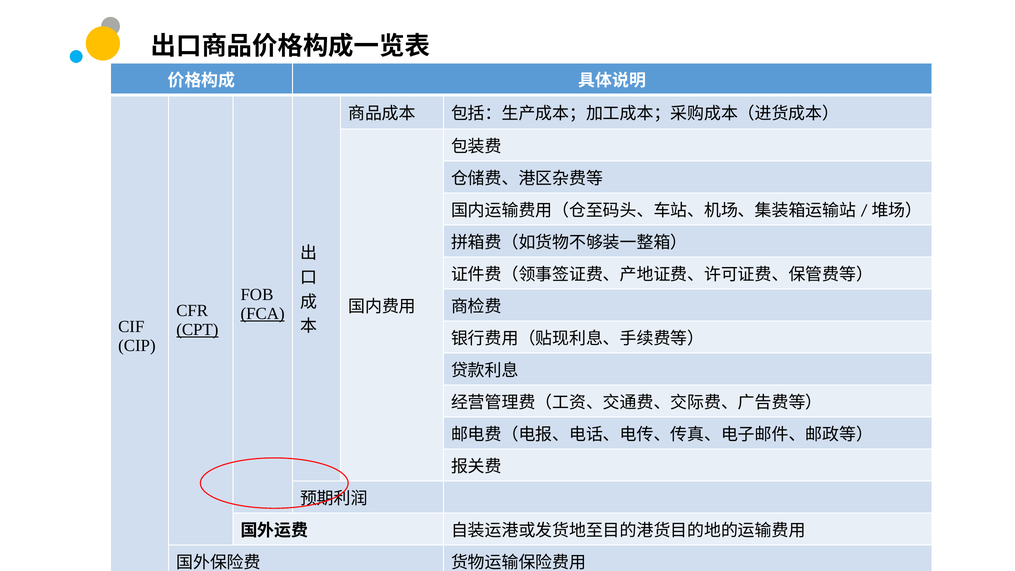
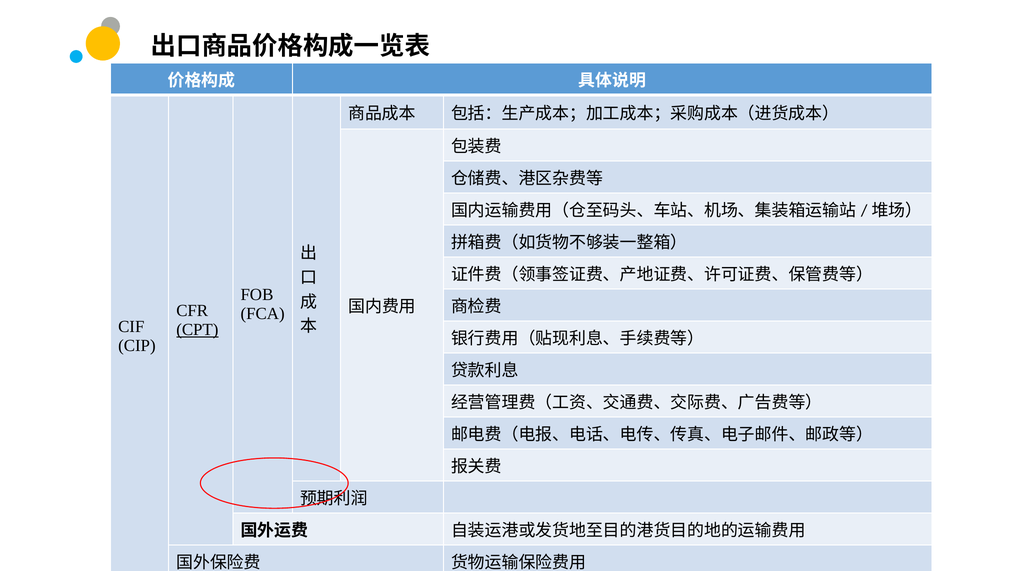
FCA underline: present -> none
